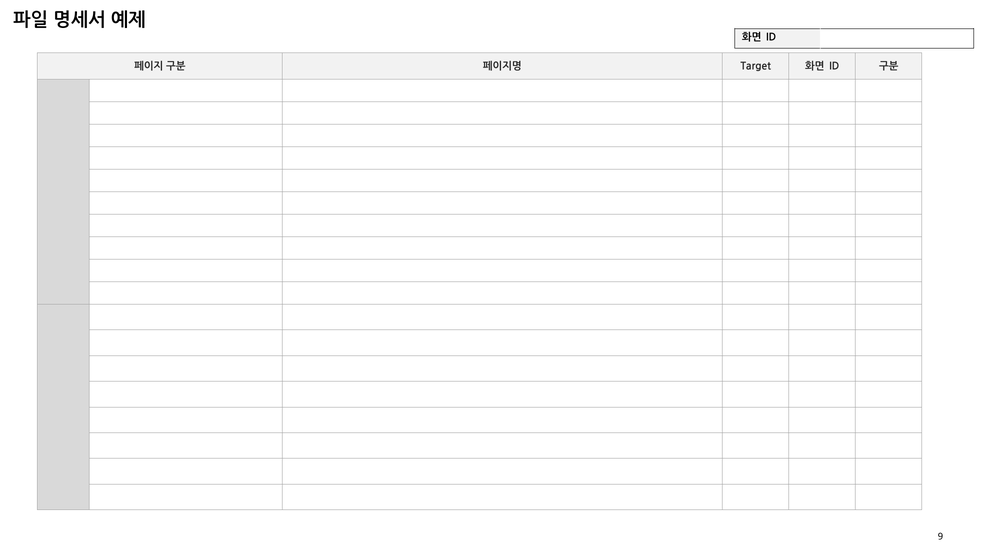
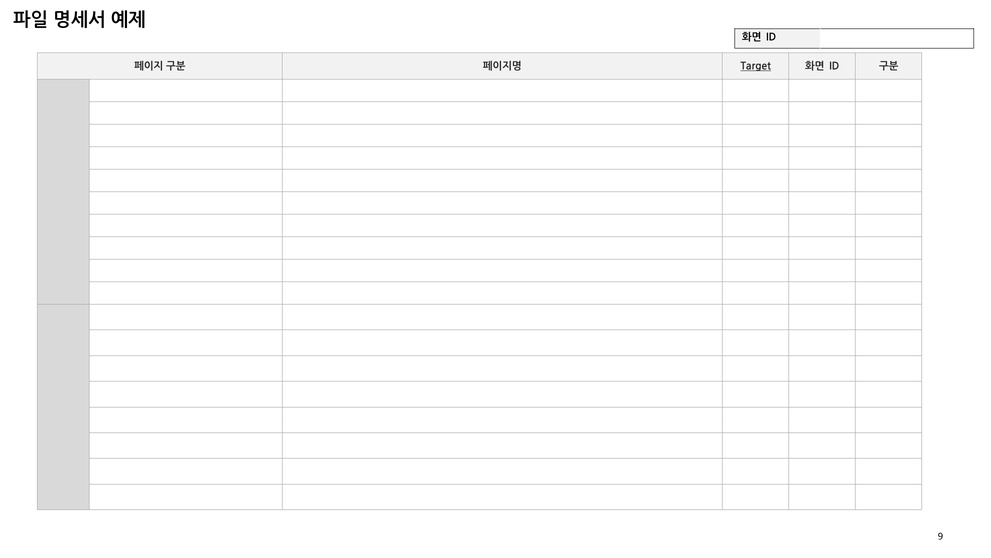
Target underline: none -> present
